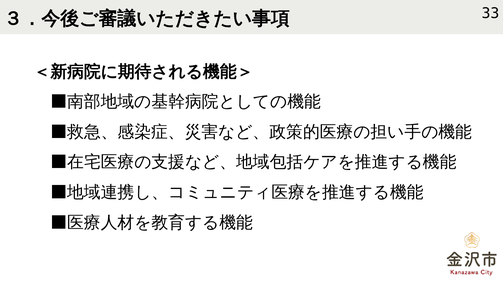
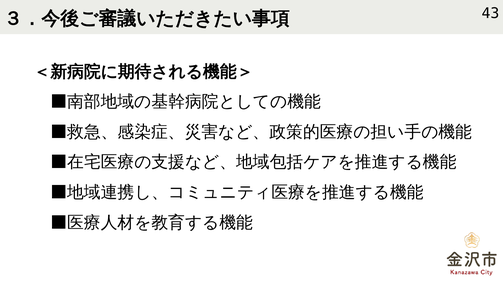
33: 33 -> 43
